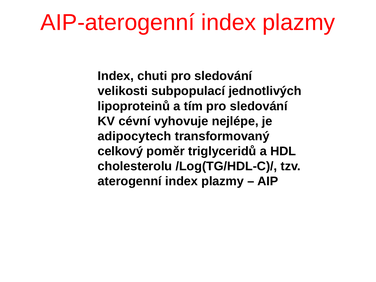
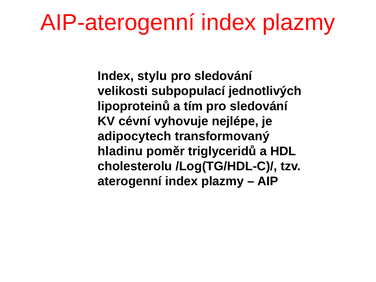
chuti: chuti -> stylu
celkový: celkový -> hladinu
